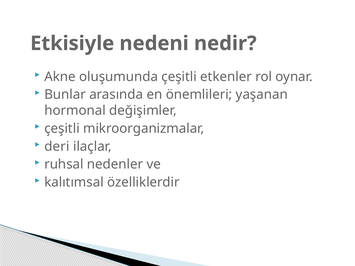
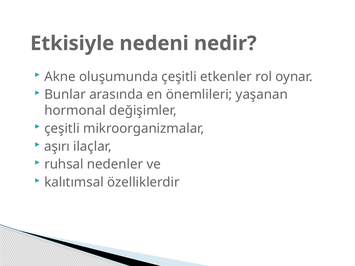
deri: deri -> aşırı
